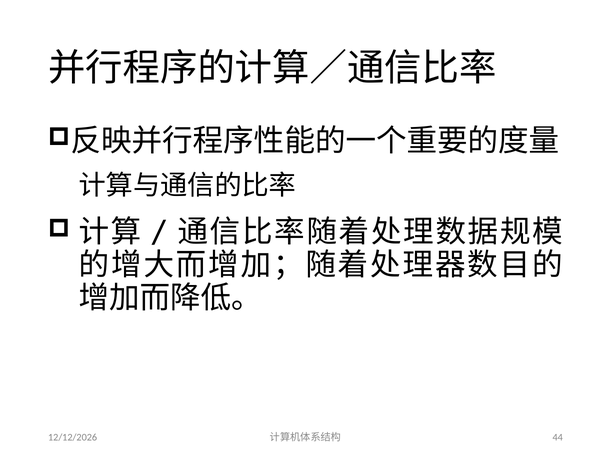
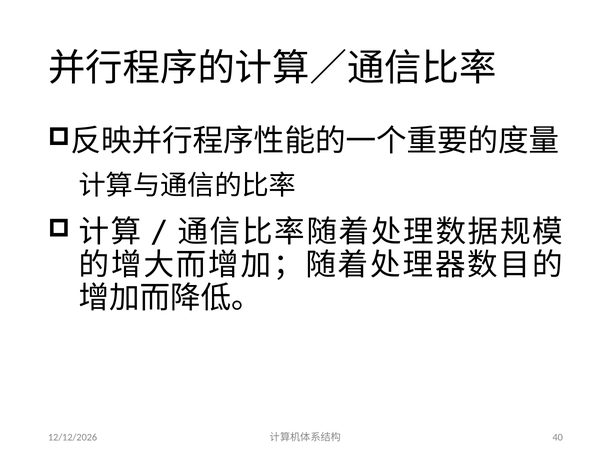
44: 44 -> 40
